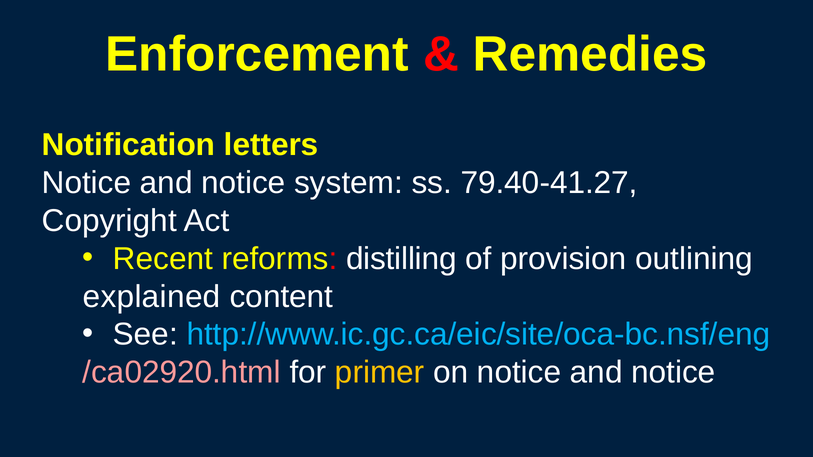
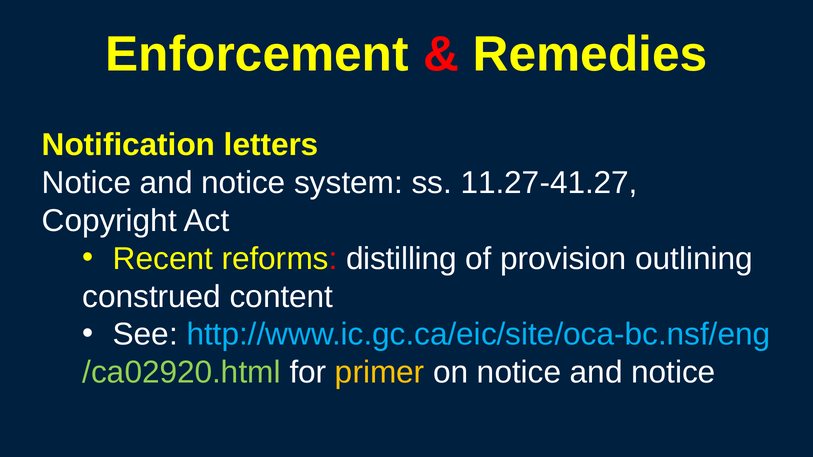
79.40-41.27: 79.40-41.27 -> 11.27-41.27
explained: explained -> construed
/ca02920.html colour: pink -> light green
